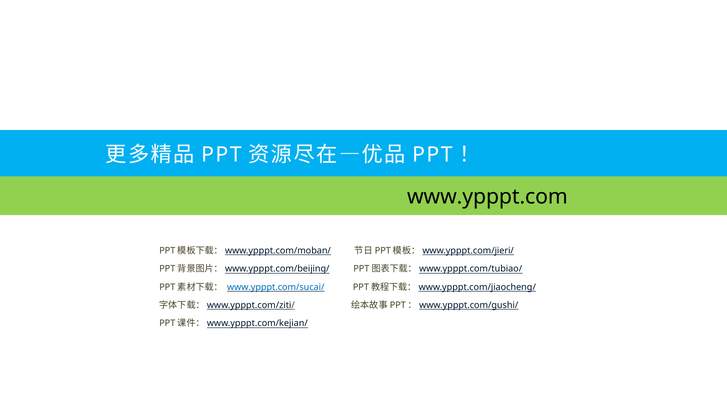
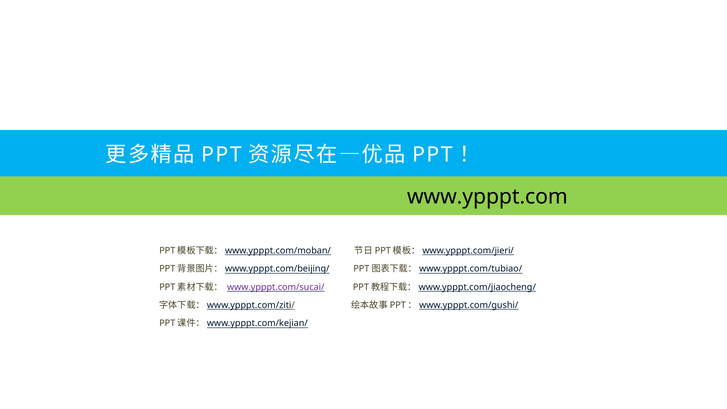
www.ypppt.com/sucai/ colour: blue -> purple
